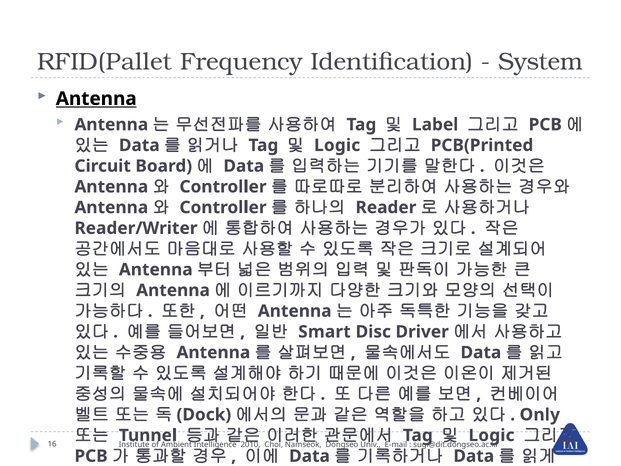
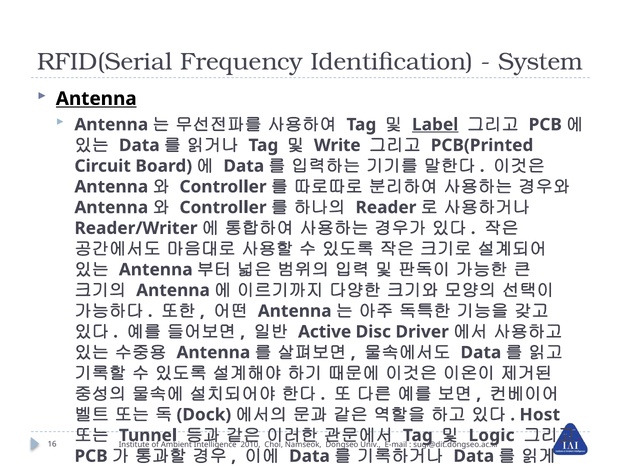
RFID(Pallet: RFID(Pallet -> RFID(Serial
Label underline: none -> present
Logic at (337, 145): Logic -> Write
Smart: Smart -> Active
Only: Only -> Host
